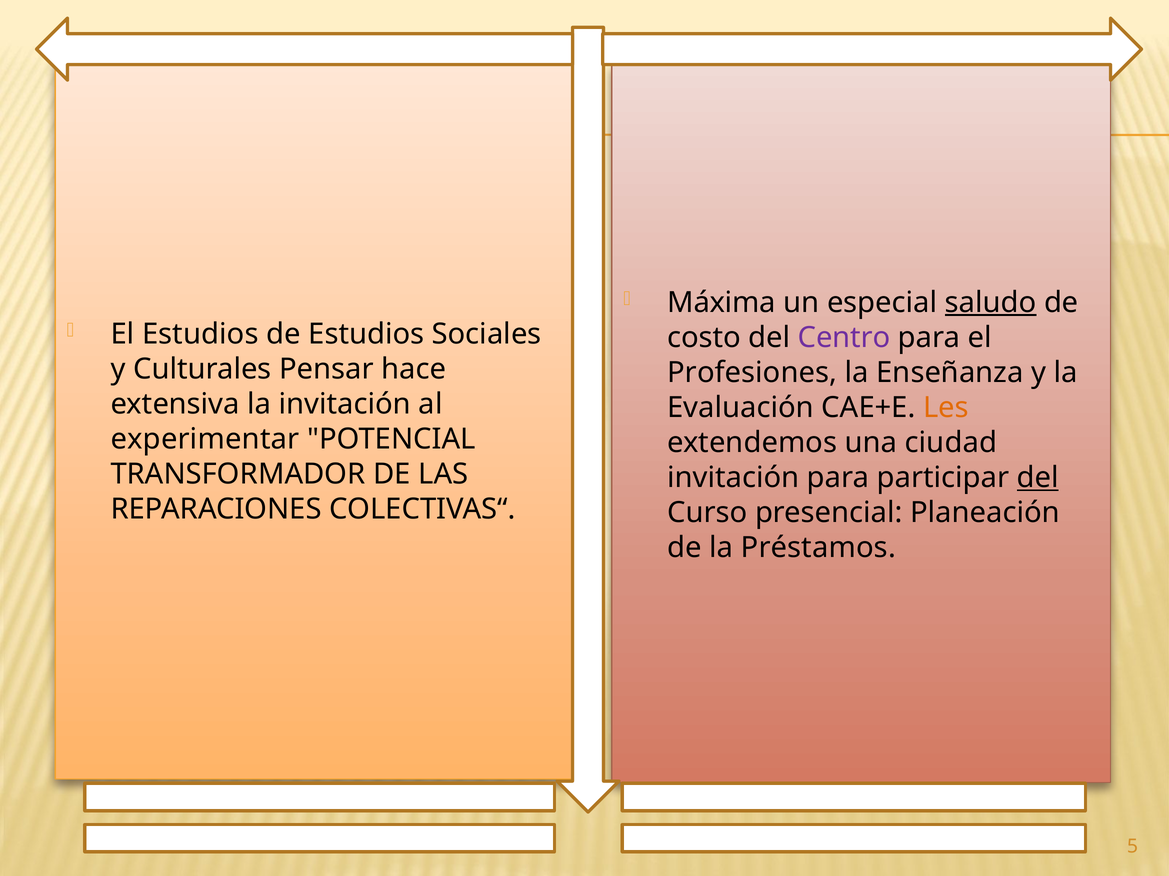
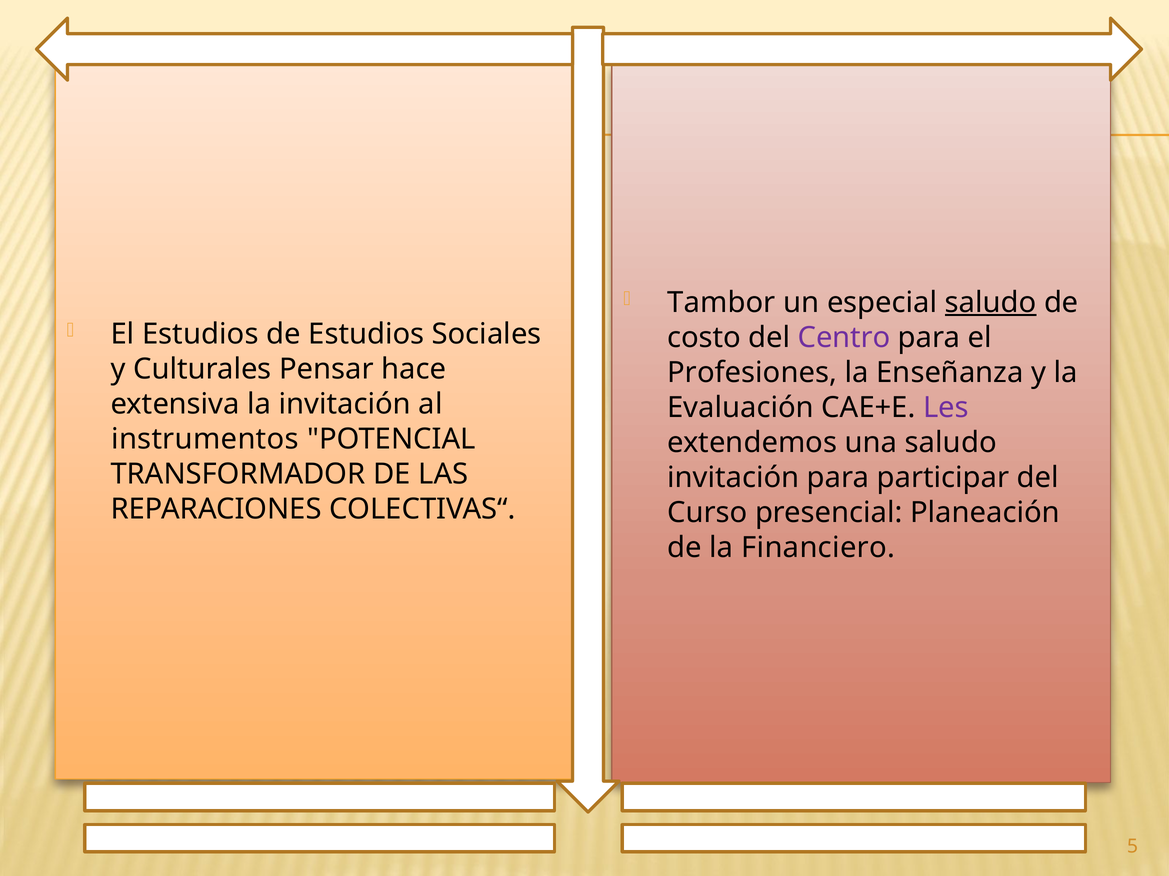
Máxima: Máxima -> Tambor
Les colour: orange -> purple
experimentar: experimentar -> instrumentos
una ciudad: ciudad -> saludo
del at (1038, 478) underline: present -> none
Préstamos: Préstamos -> Financiero
